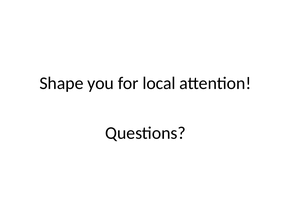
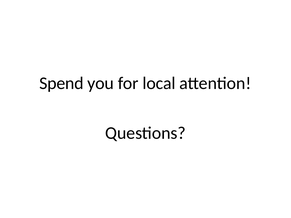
Shape: Shape -> Spend
